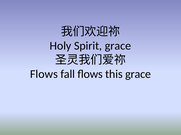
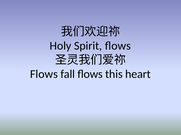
Spirit grace: grace -> ﬂows
this grace: grace -> heart
